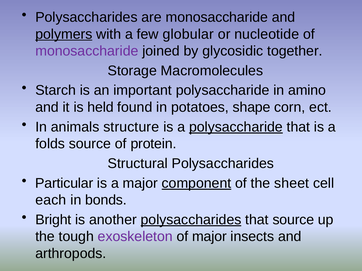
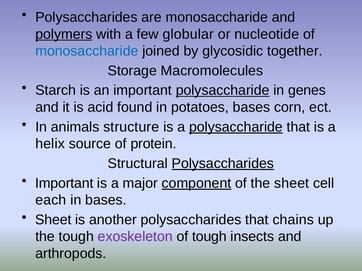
monosaccharide at (87, 51) colour: purple -> blue
polysaccharide at (223, 91) underline: none -> present
amino: amino -> genes
held: held -> acid
potatoes shape: shape -> bases
folds: folds -> helix
Polysaccharides at (223, 164) underline: none -> present
Particular at (64, 184): Particular -> Important
in bonds: bonds -> bases
Bright at (53, 220): Bright -> Sheet
polysaccharides at (191, 220) underline: present -> none
that source: source -> chains
of major: major -> tough
